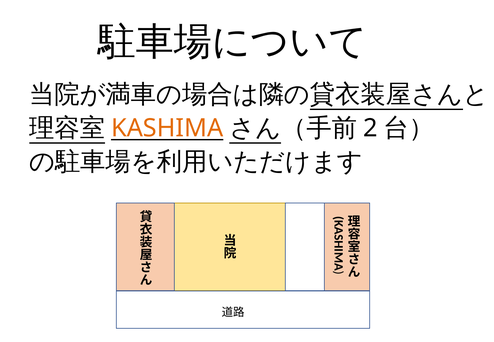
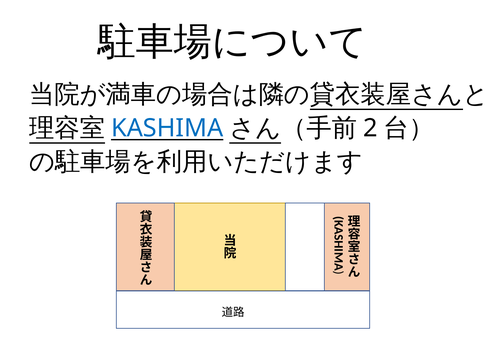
KASHIMA colour: orange -> blue
